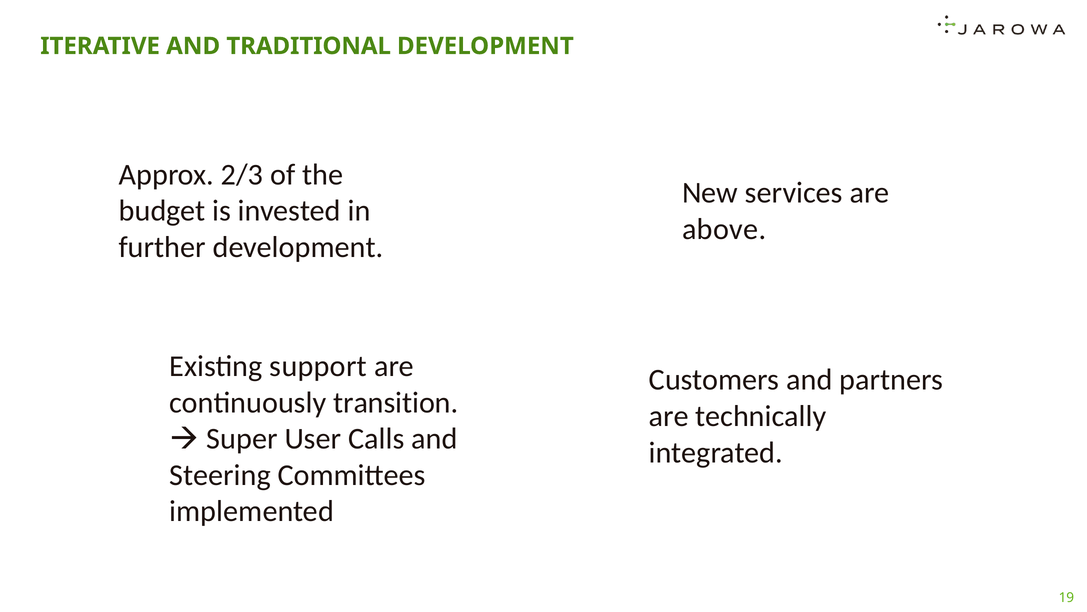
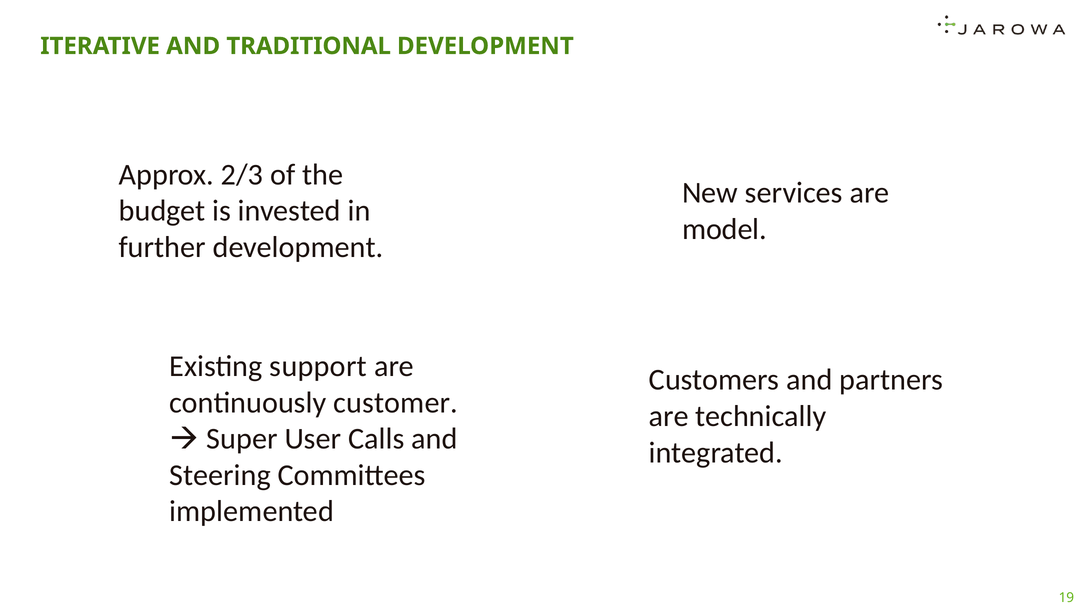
above: above -> model
transition: transition -> customer
